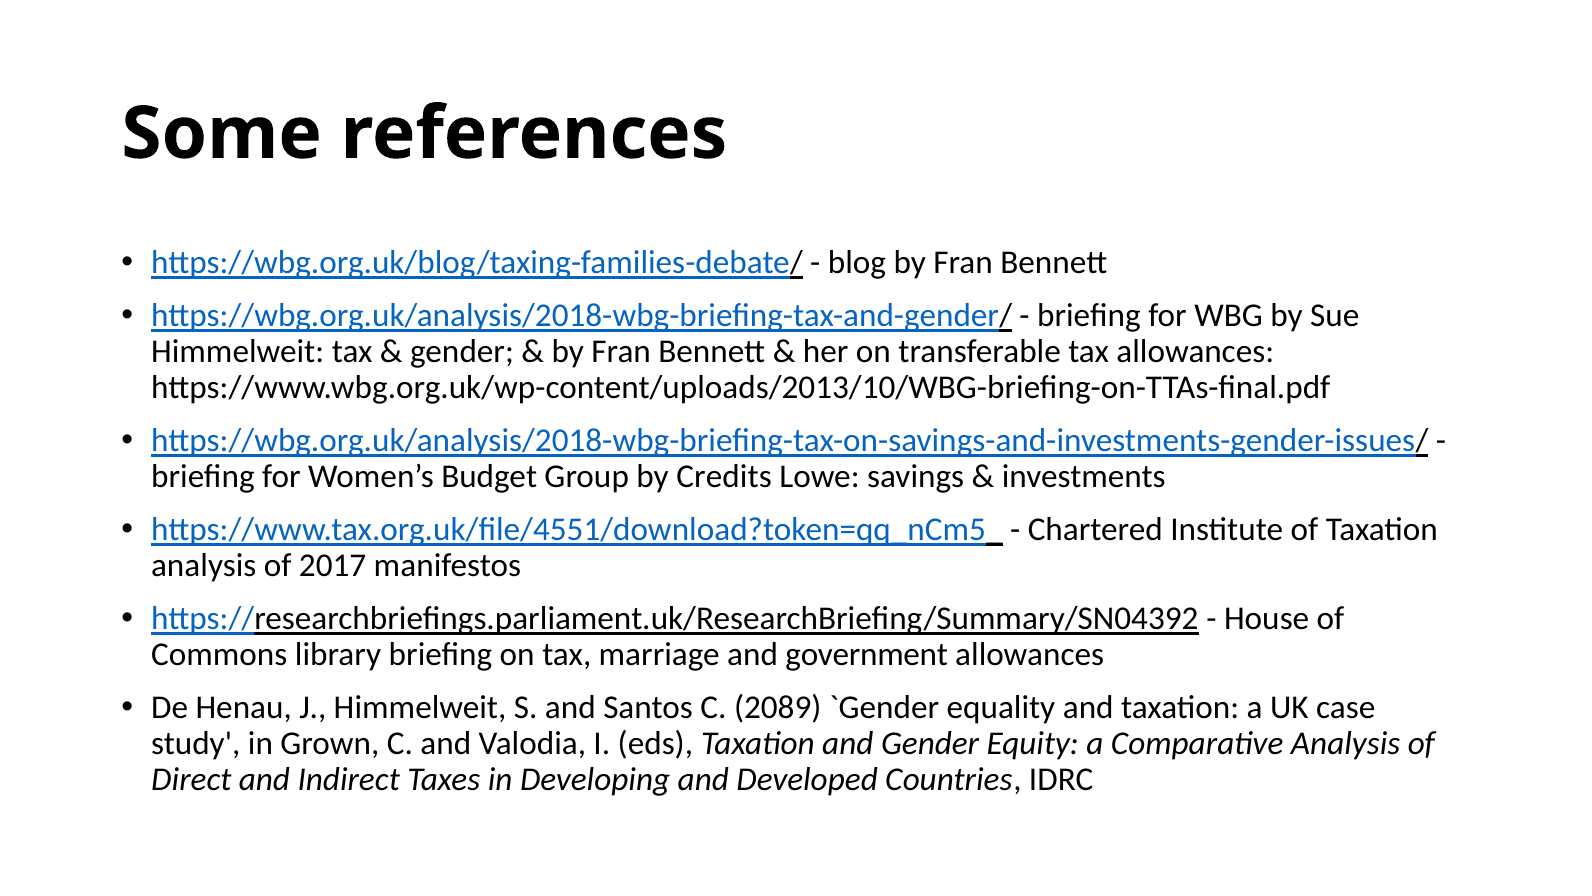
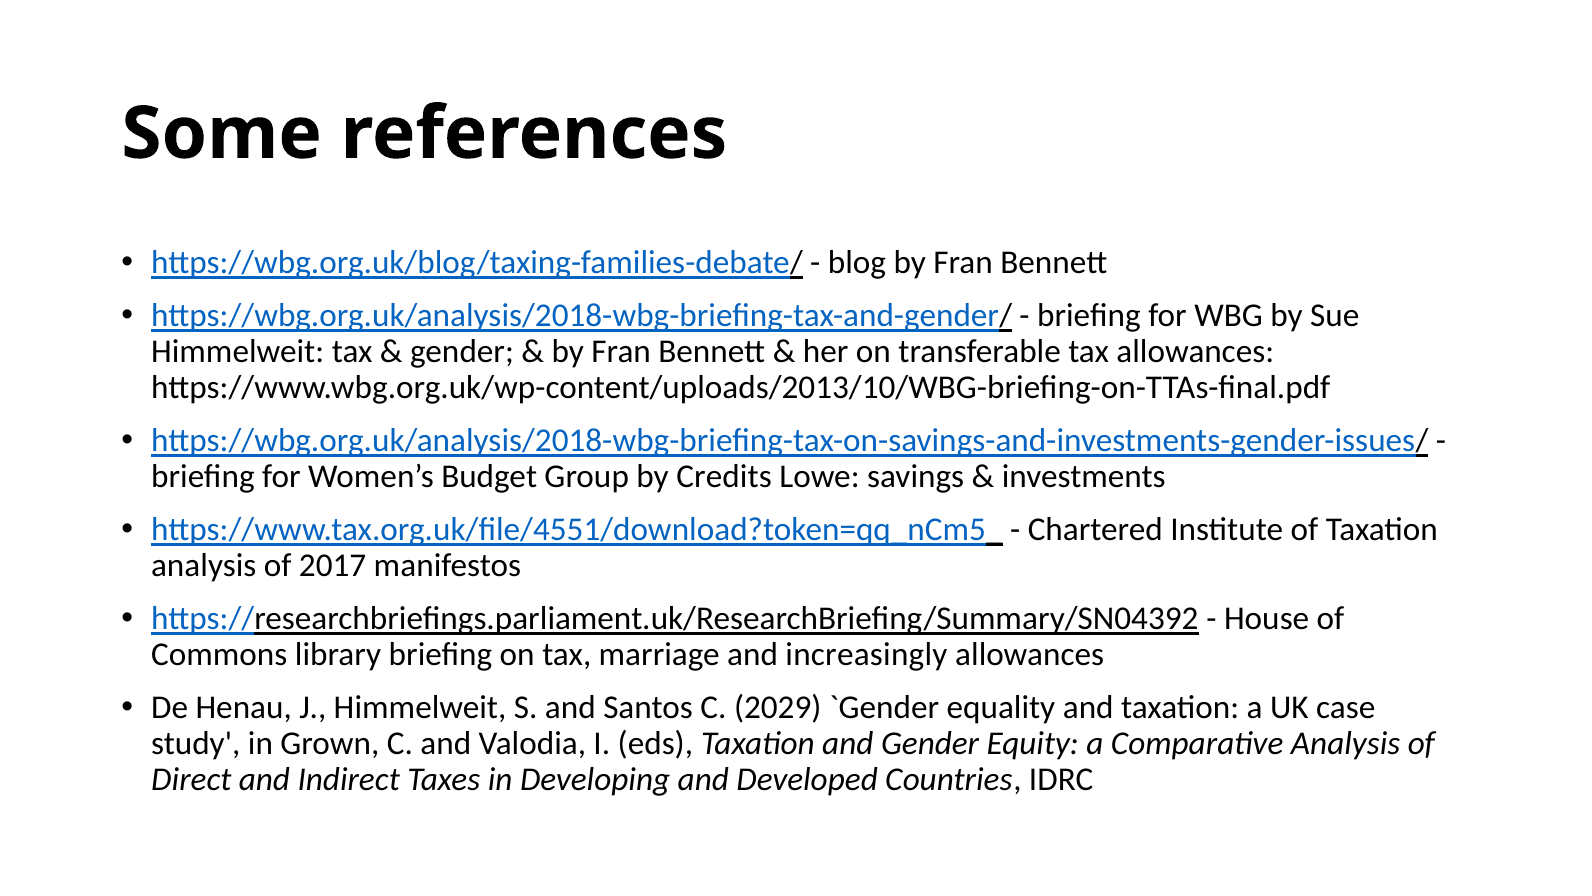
government: government -> increasingly
2089: 2089 -> 2029
